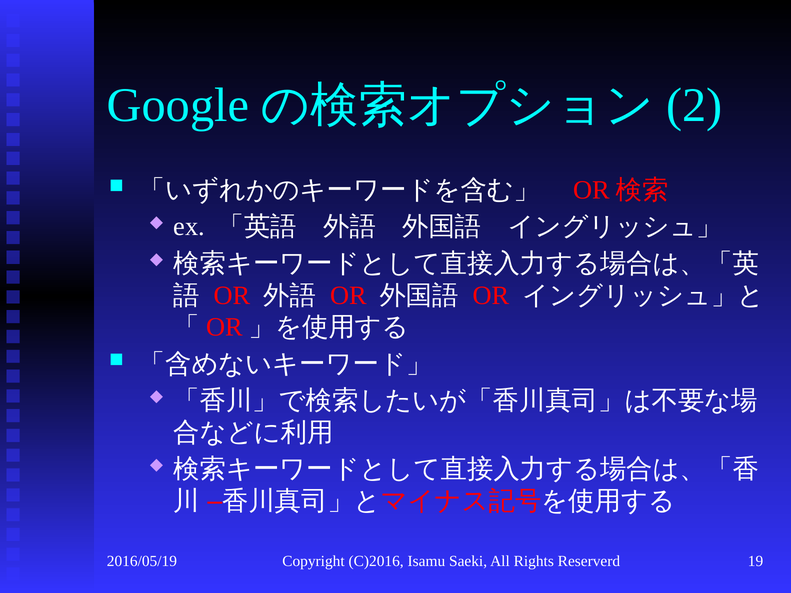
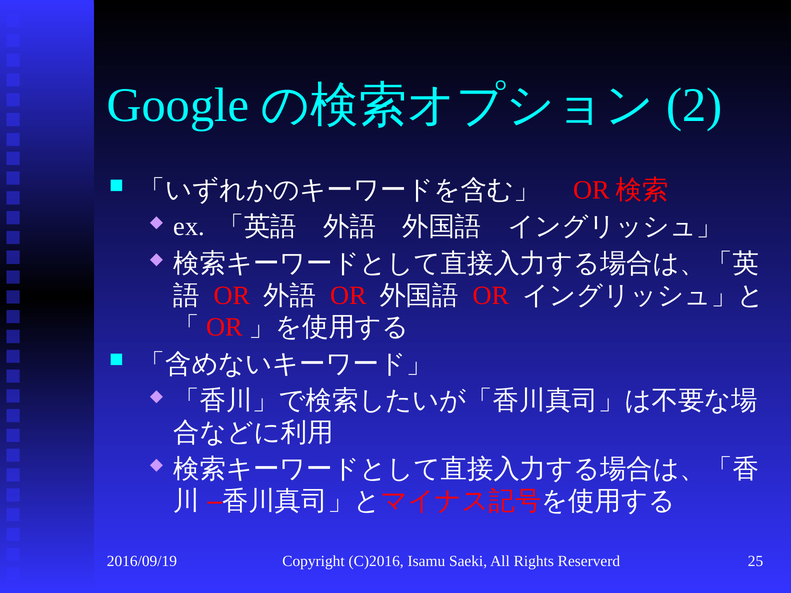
2016/05/19: 2016/05/19 -> 2016/09/19
19: 19 -> 25
